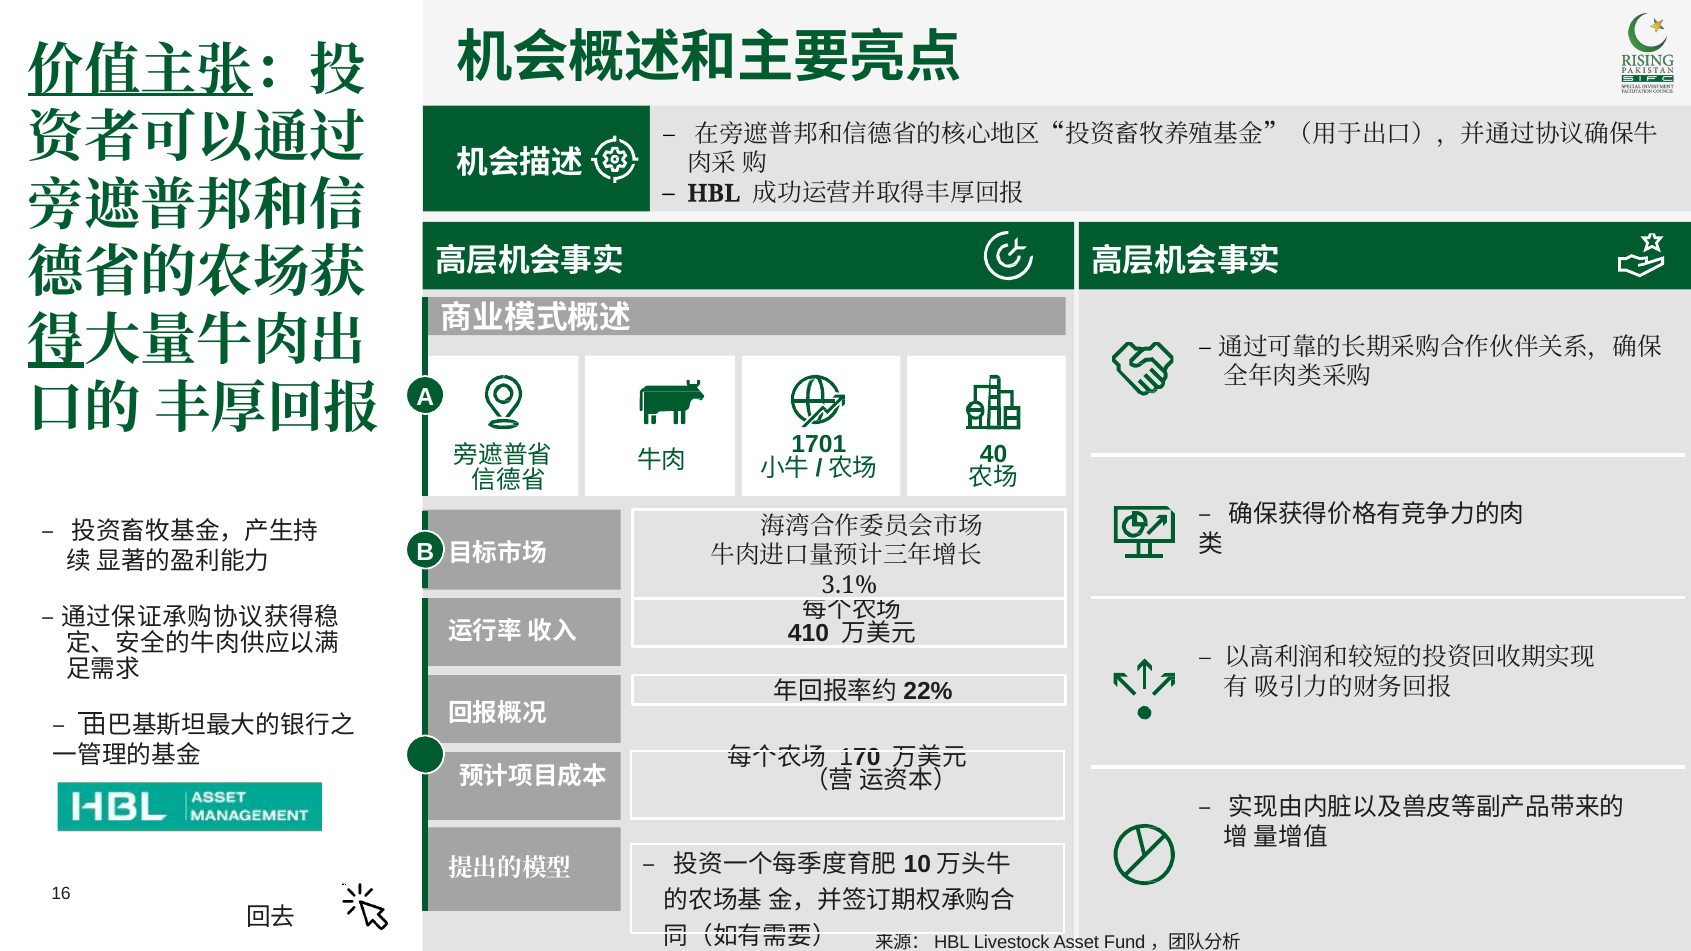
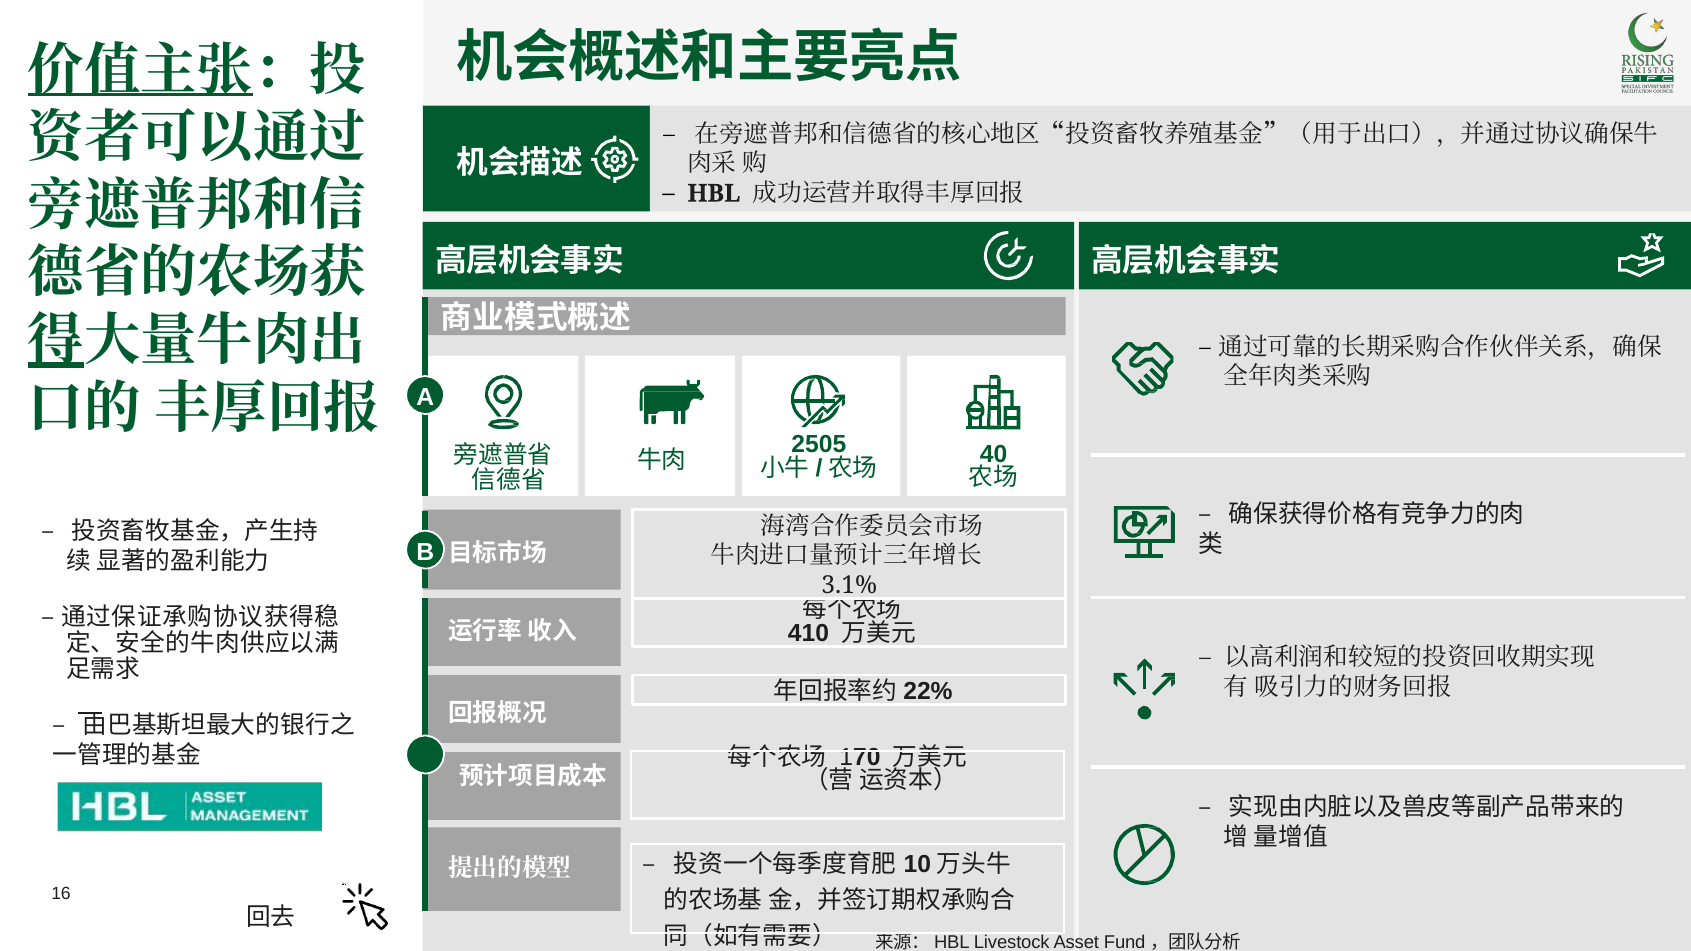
1701: 1701 -> 2505
